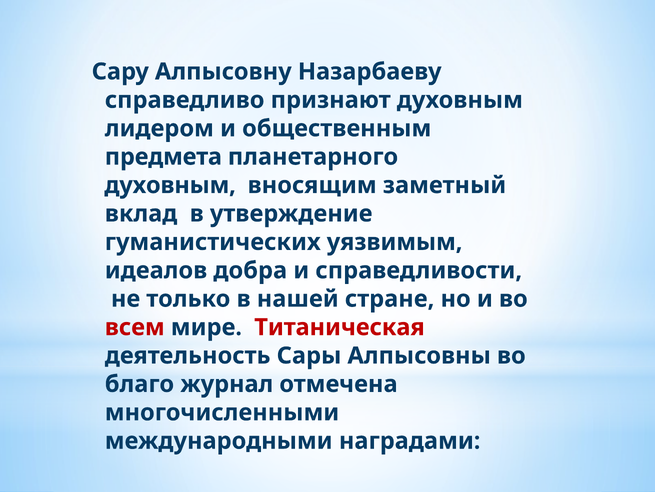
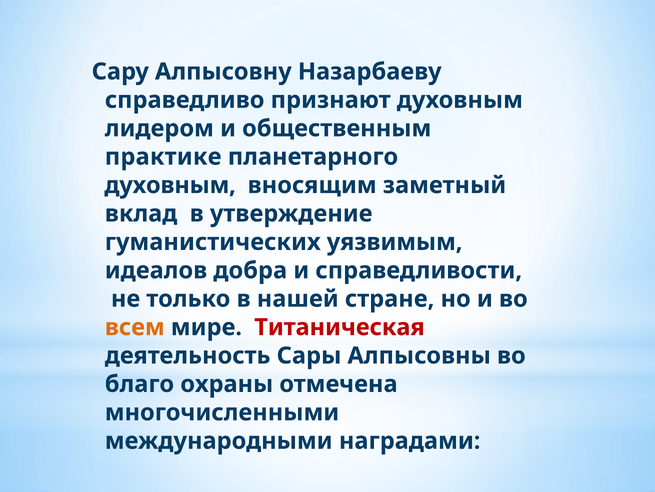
предмета: предмета -> практике
всем colour: red -> orange
журнал: журнал -> охраны
